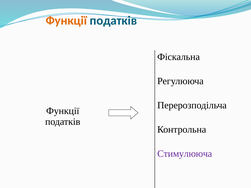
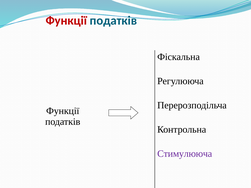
Функції at (66, 21) colour: orange -> red
